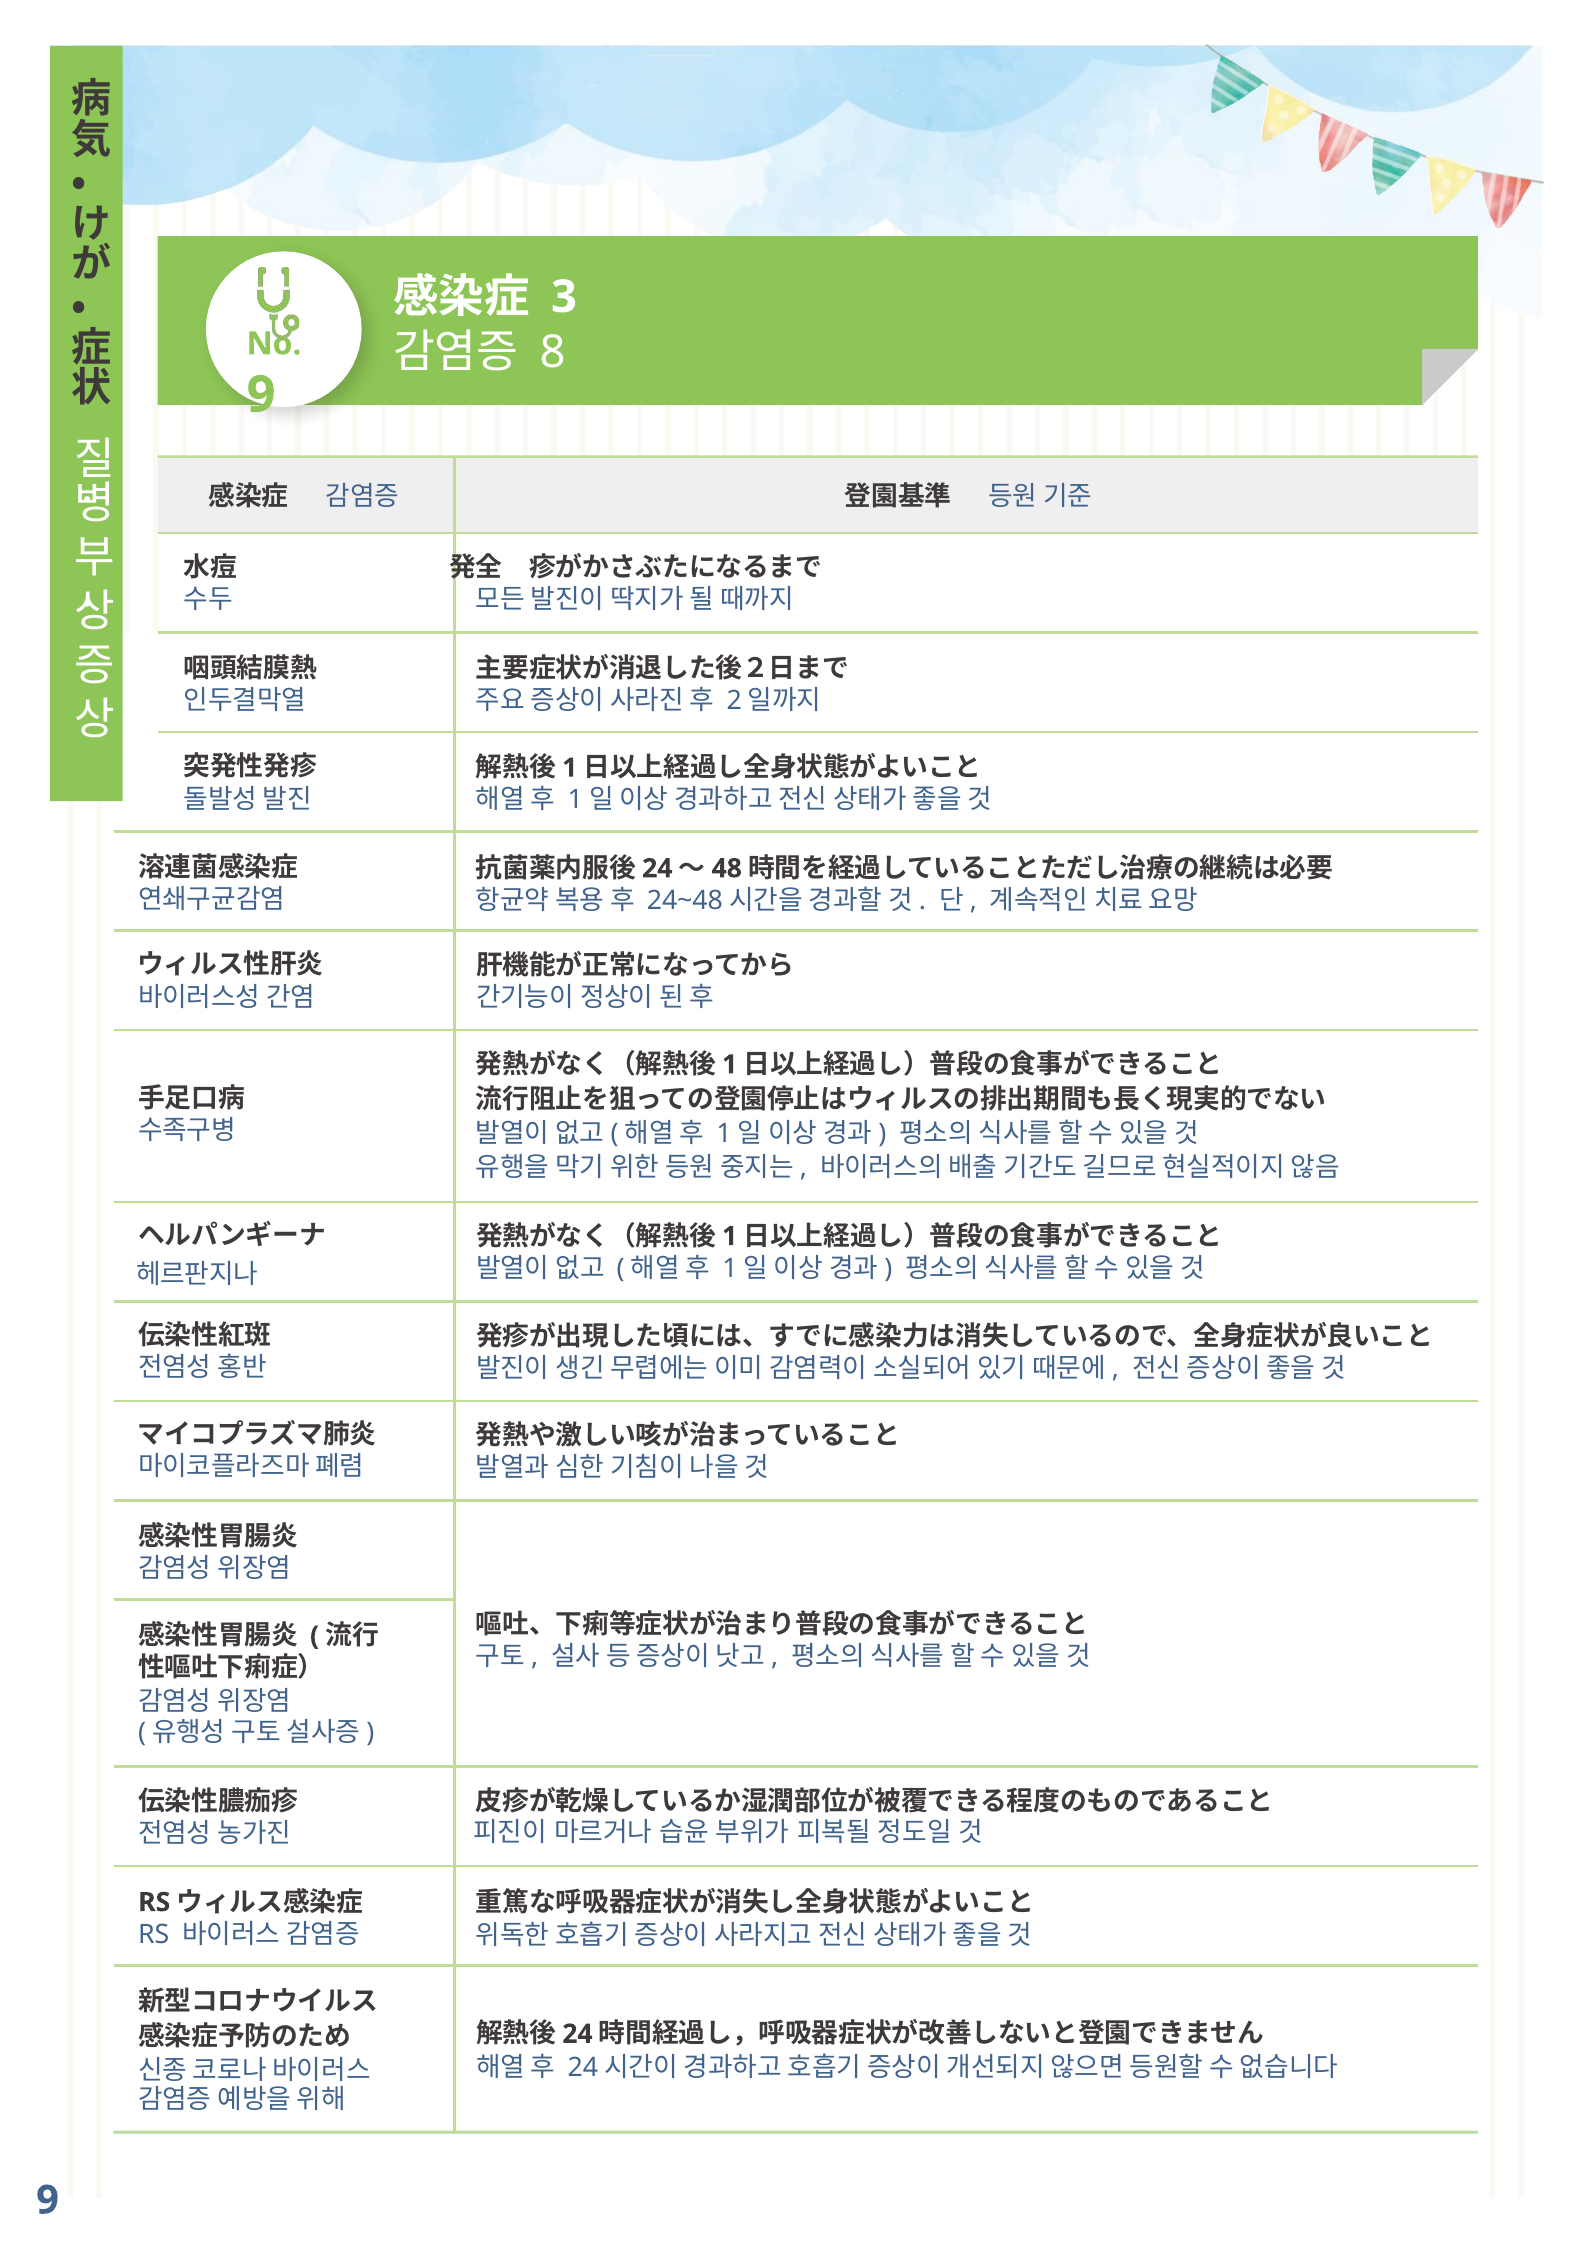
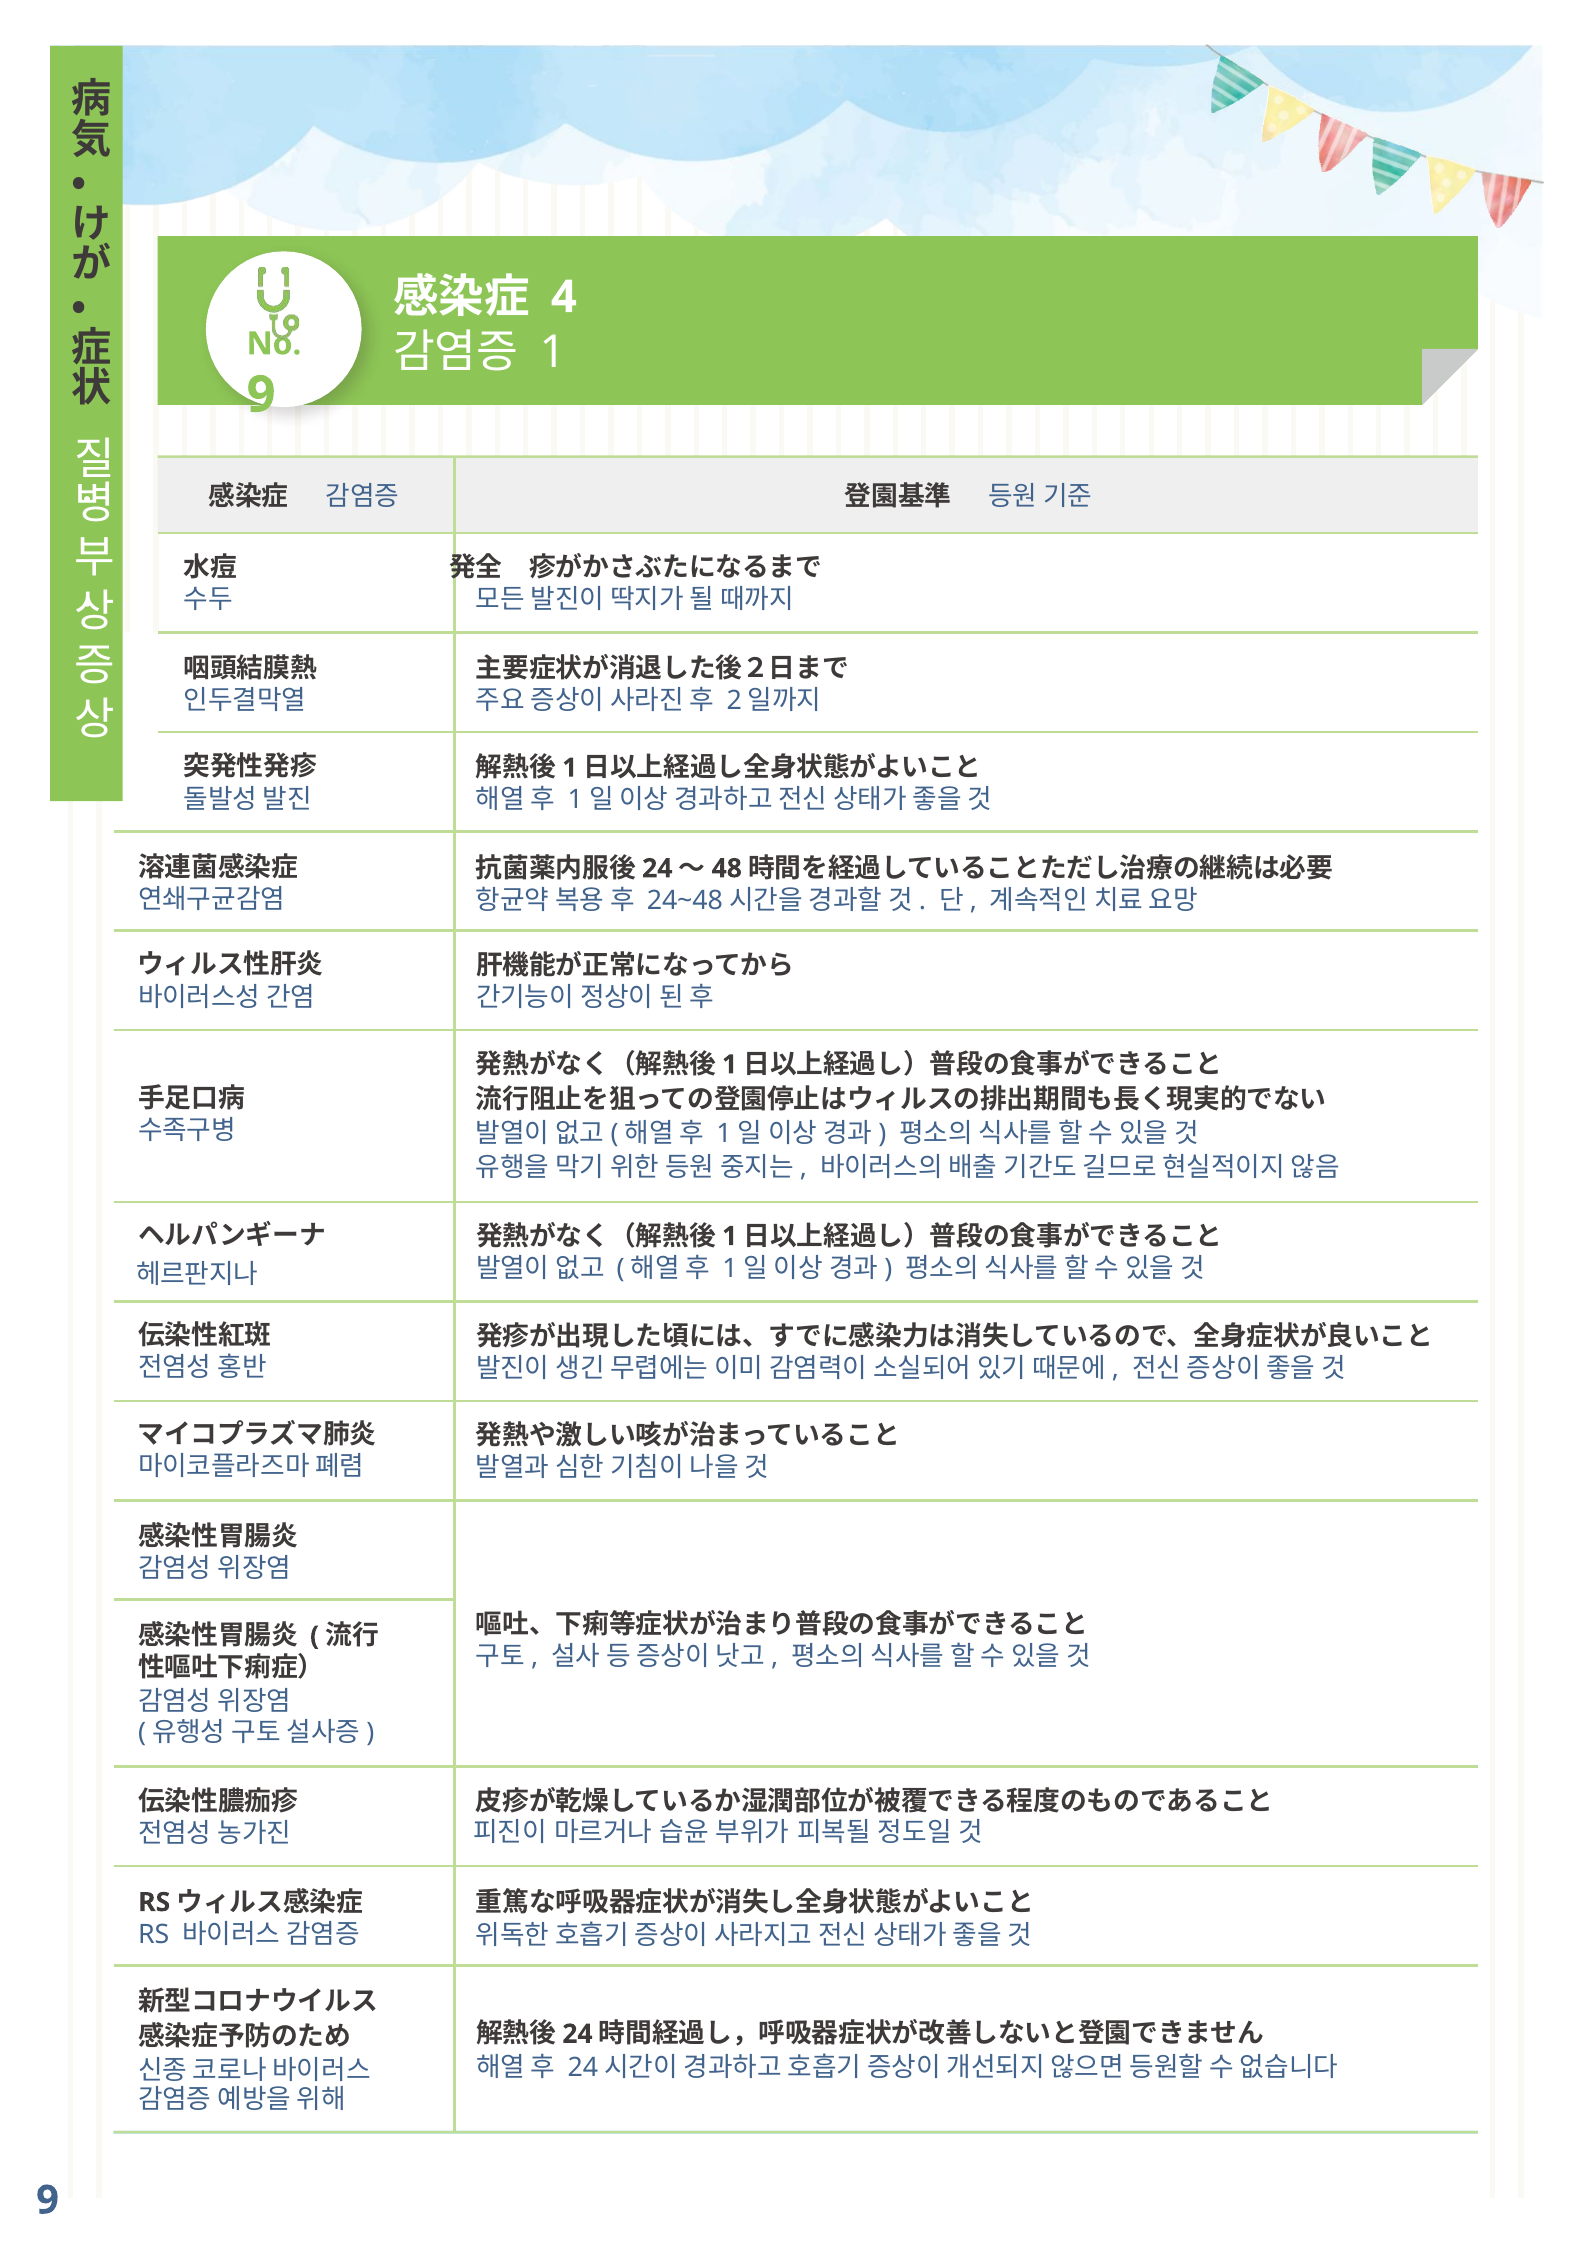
3: 3 -> 4
8 at (553, 352): 8 -> 1
